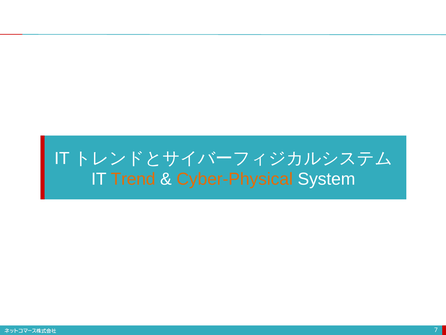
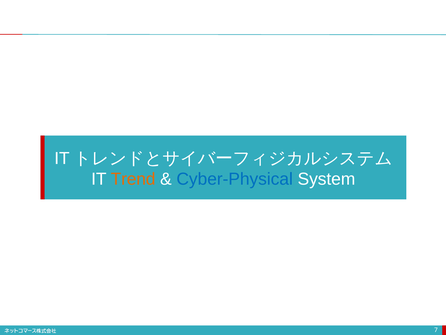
Cyber-Physical colour: orange -> blue
